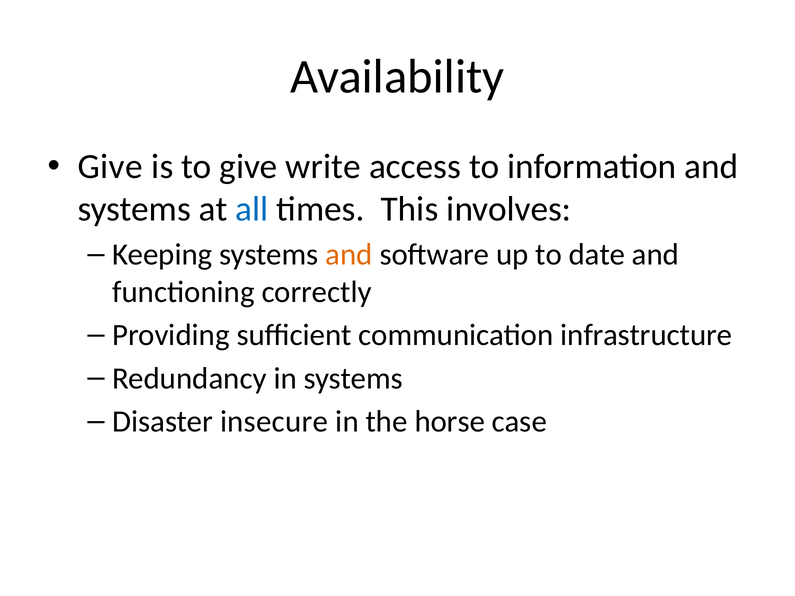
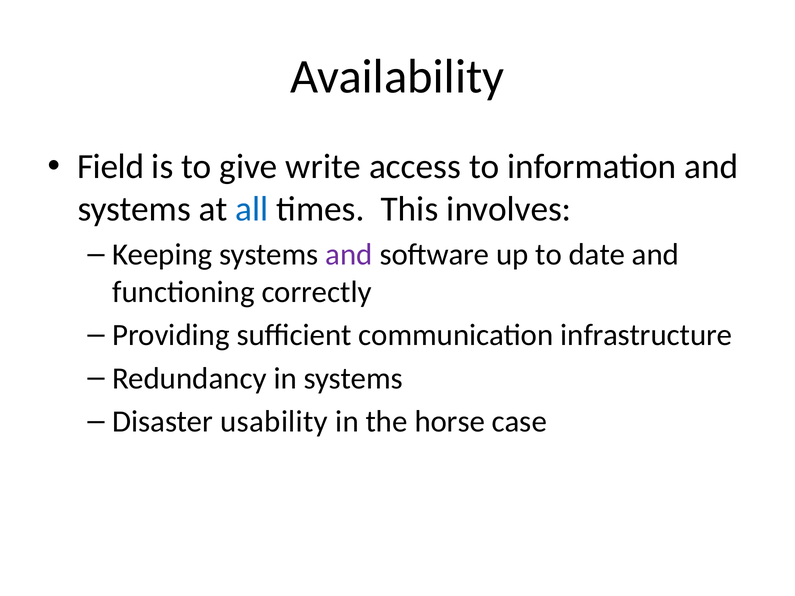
Give at (110, 167): Give -> Field
and at (349, 255) colour: orange -> purple
insecure: insecure -> usability
